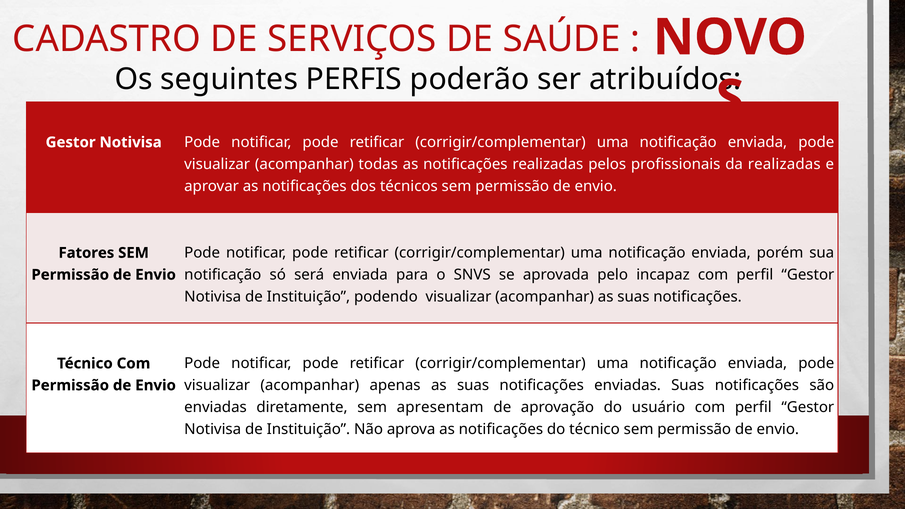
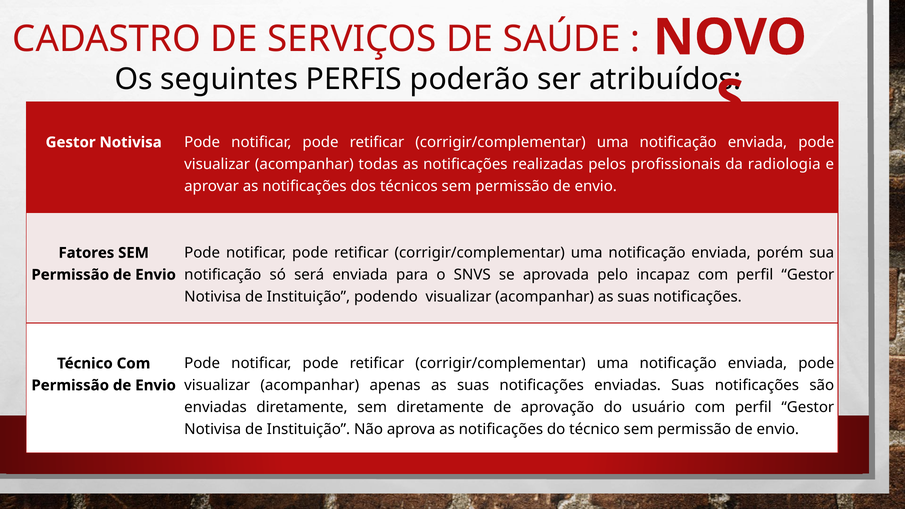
da realizadas: realizadas -> radiologia
sem apresentam: apresentam -> diretamente
